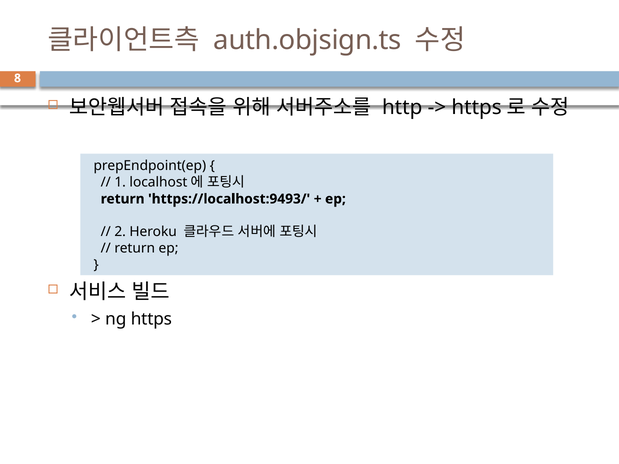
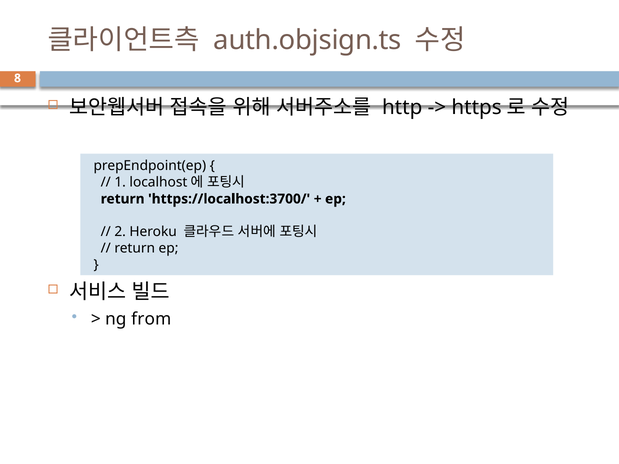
https://localhost:9493/: https://localhost:9493/ -> https://localhost:3700/
ng https: https -> from
